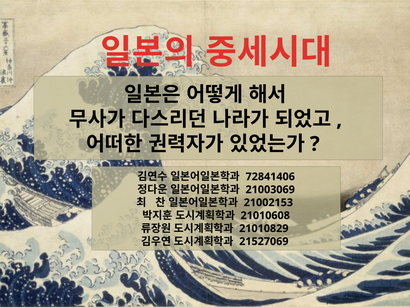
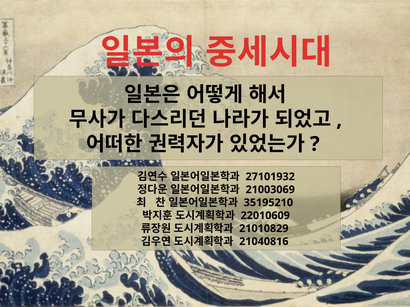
72841406: 72841406 -> 27101932
21002153: 21002153 -> 35195210
21010608: 21010608 -> 22010609
21527069: 21527069 -> 21040816
